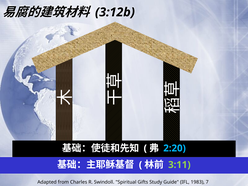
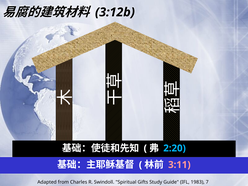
3:11 colour: light green -> pink
